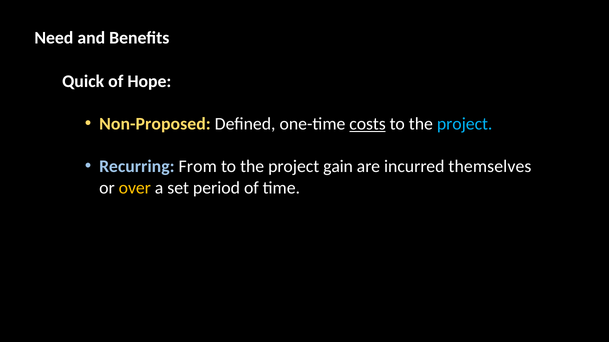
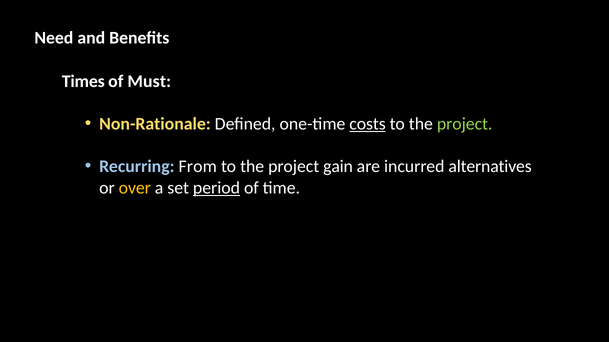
Quick: Quick -> Times
Hope: Hope -> Must
Non-Proposed: Non-Proposed -> Non-Rationale
project at (465, 124) colour: light blue -> light green
themselves: themselves -> alternatives
period underline: none -> present
